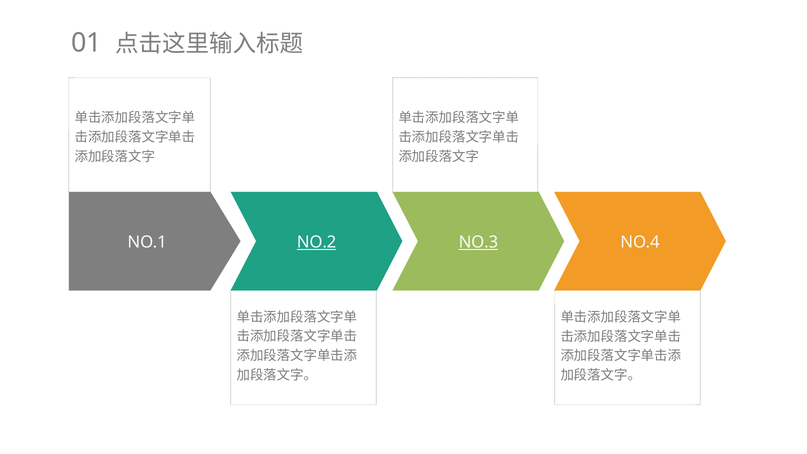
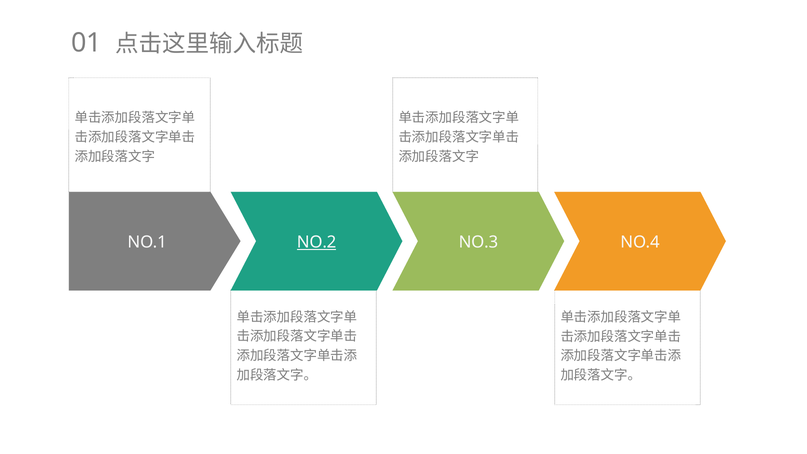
NO.3 underline: present -> none
